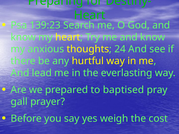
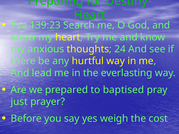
gall: gall -> just
